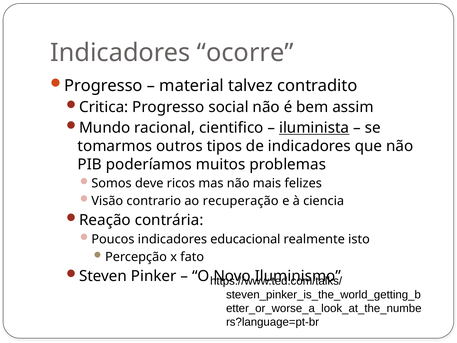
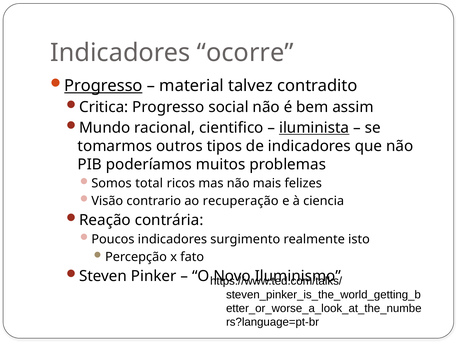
Progresso at (103, 86) underline: none -> present
deve: deve -> total
educacional: educacional -> surgimento
